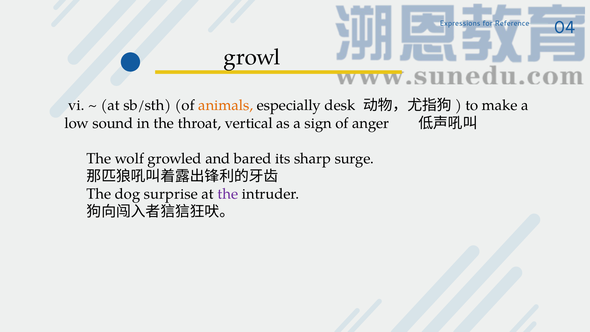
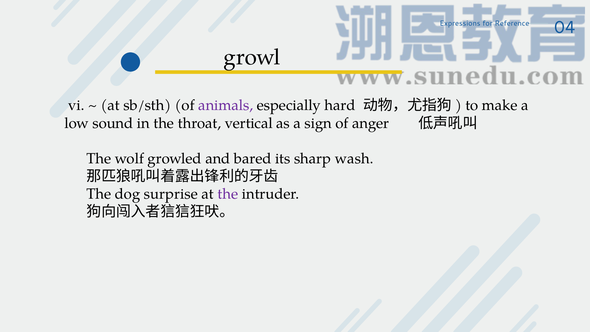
animals colour: orange -> purple
desk: desk -> hard
surge: surge -> wash
